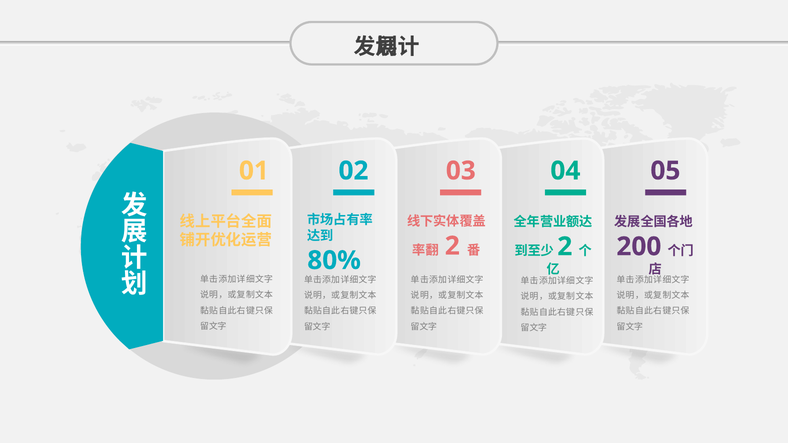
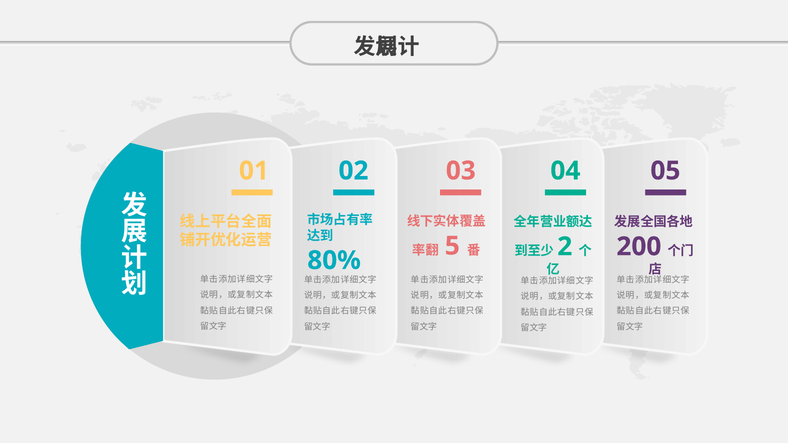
2 at (452, 246): 2 -> 5
